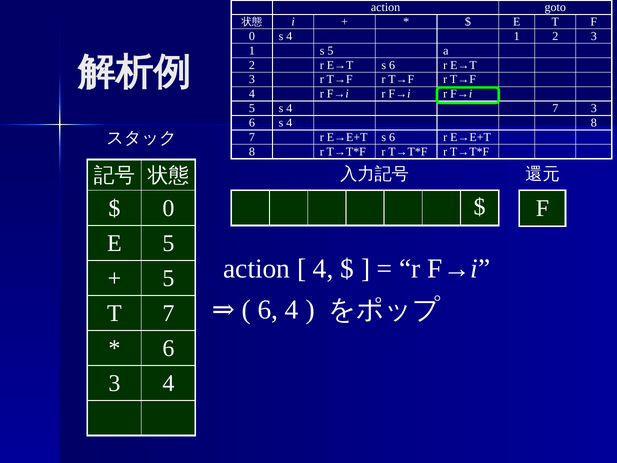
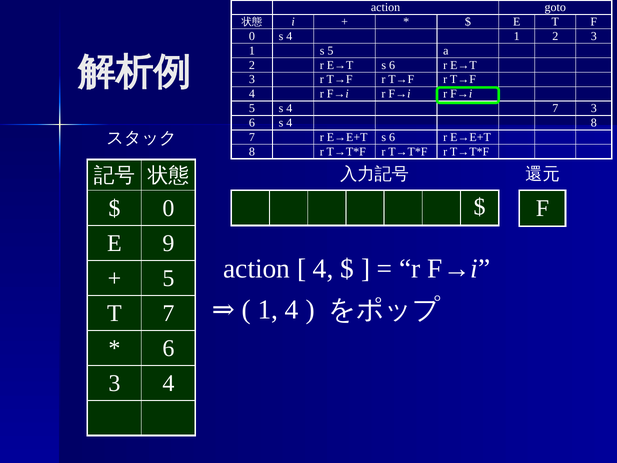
E 5: 5 -> 9
6 at (268, 309): 6 -> 1
